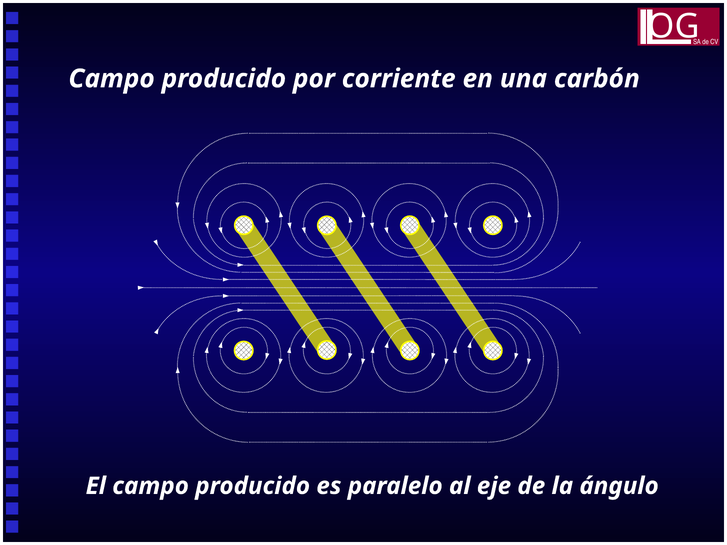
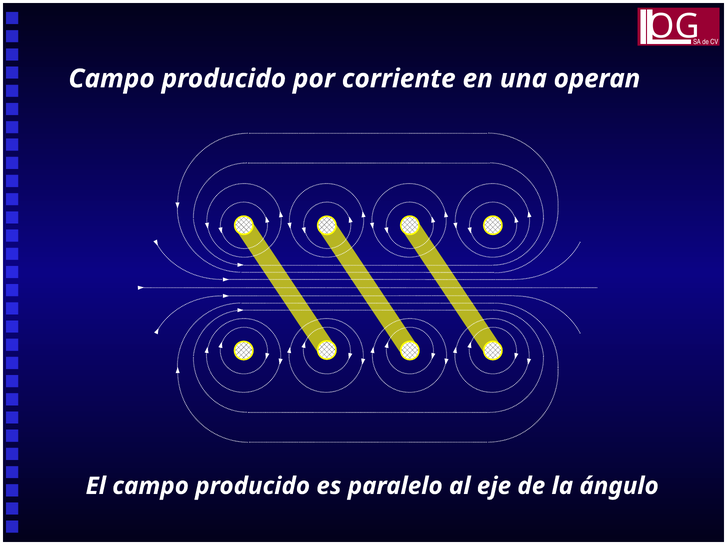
carbón: carbón -> operan
